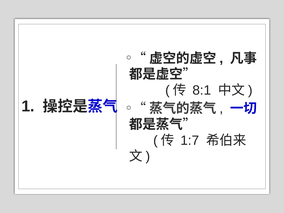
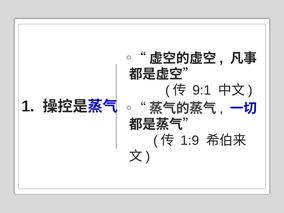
8:1: 8:1 -> 9:1
1:7: 1:7 -> 1:9
